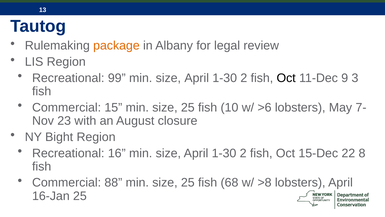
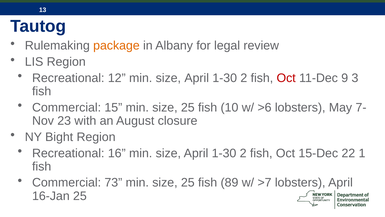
99: 99 -> 12
Oct at (286, 78) colour: black -> red
8: 8 -> 1
88: 88 -> 73
68: 68 -> 89
>8: >8 -> >7
